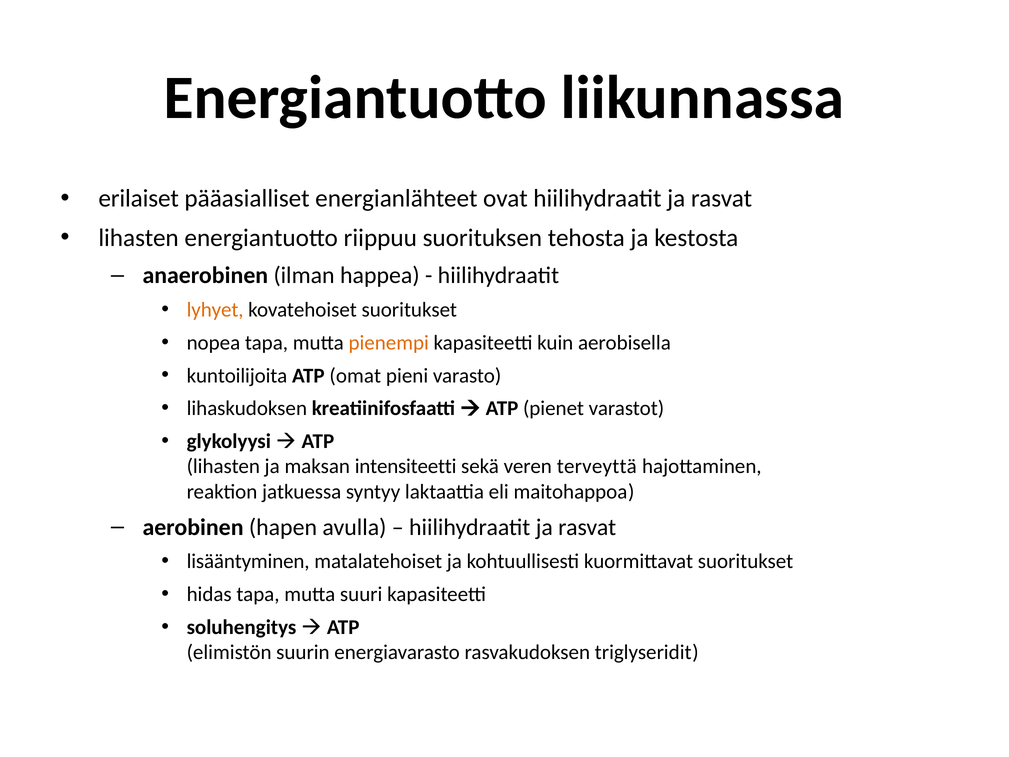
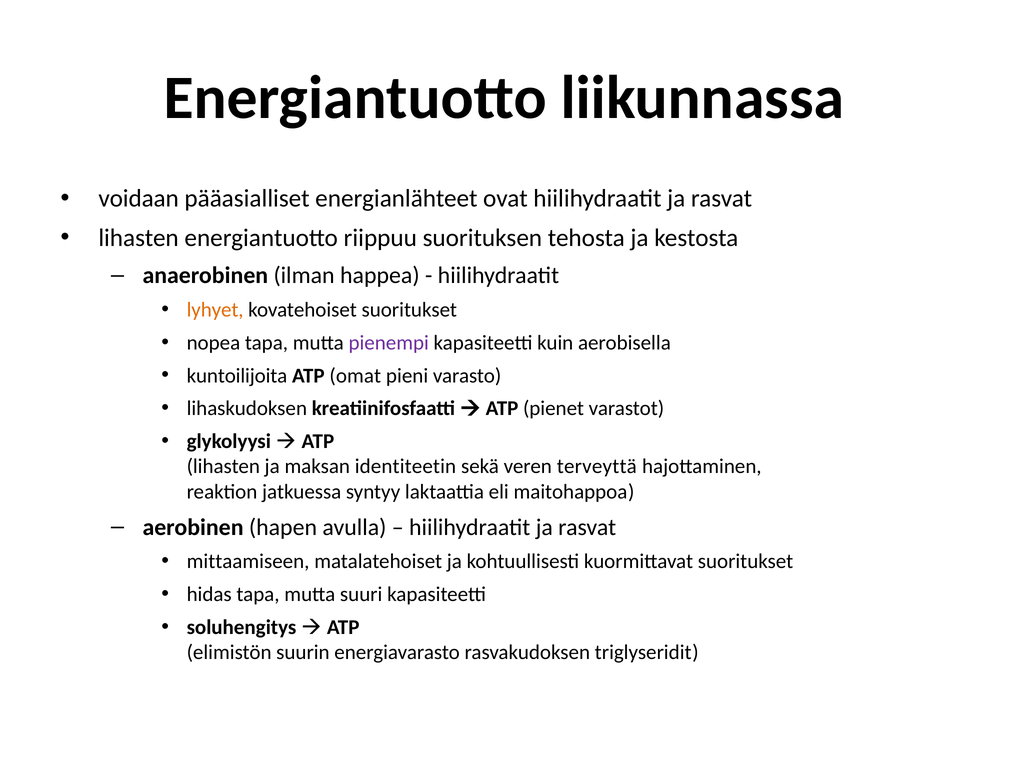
erilaiset: erilaiset -> voidaan
pienempi colour: orange -> purple
intensiteetti: intensiteetti -> identiteetin
lisääntyminen: lisääntyminen -> mittaamiseen
